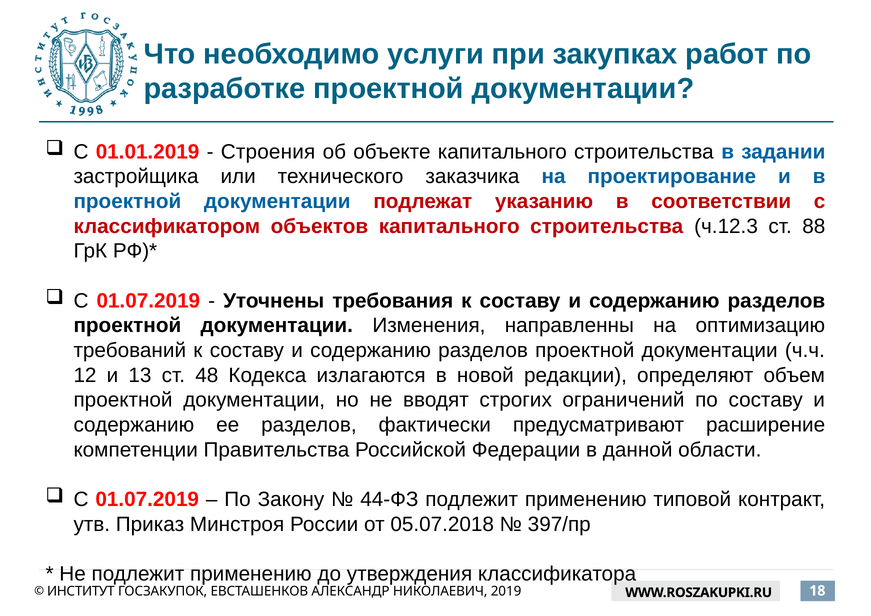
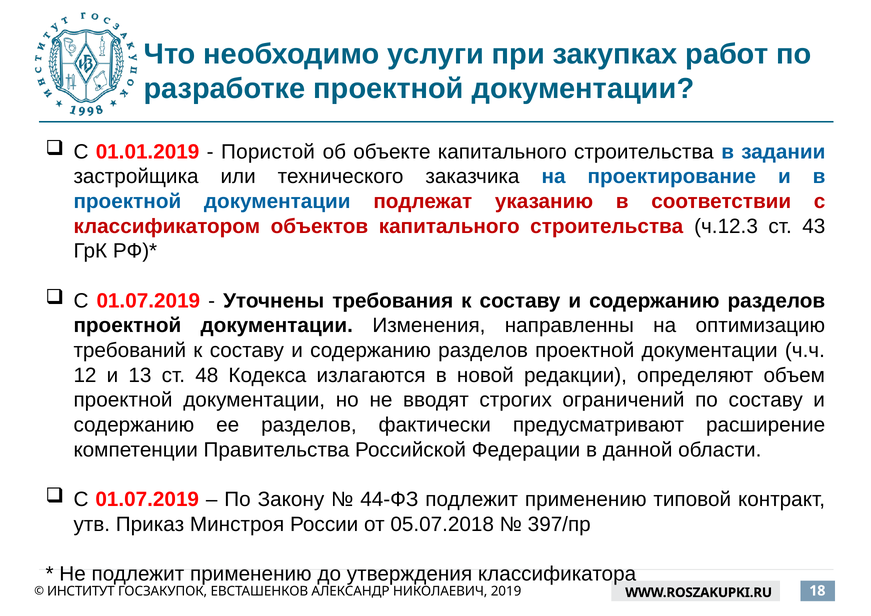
Строения: Строения -> Пористой
88: 88 -> 43
